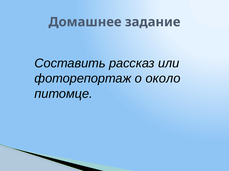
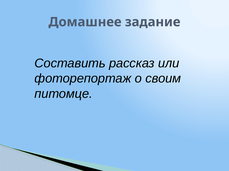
около: около -> своим
